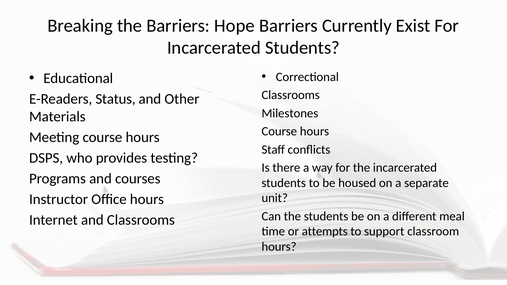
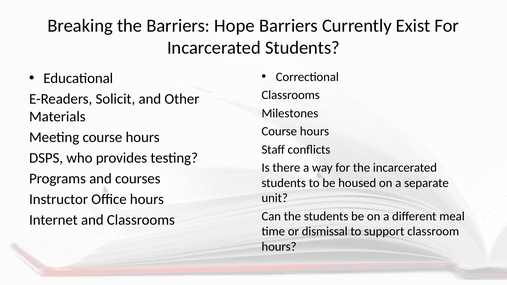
Status: Status -> Solicit
attempts: attempts -> dismissal
